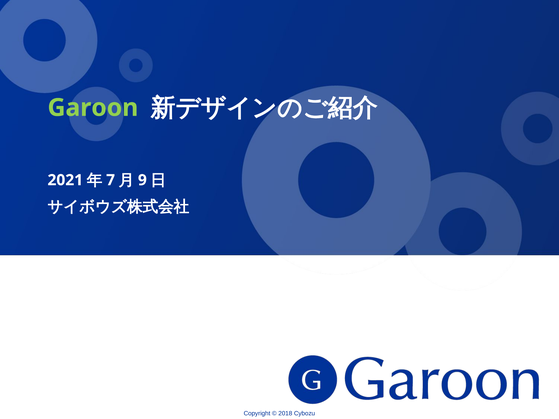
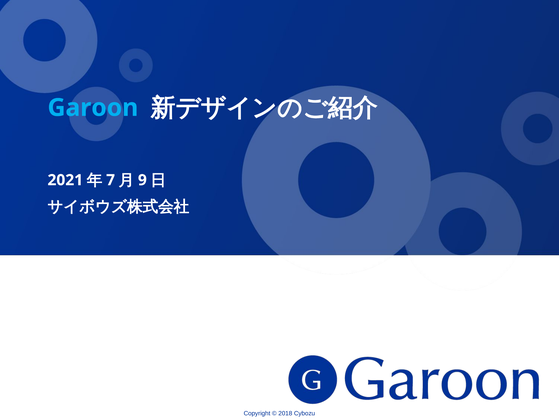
Garoon colour: light green -> light blue
